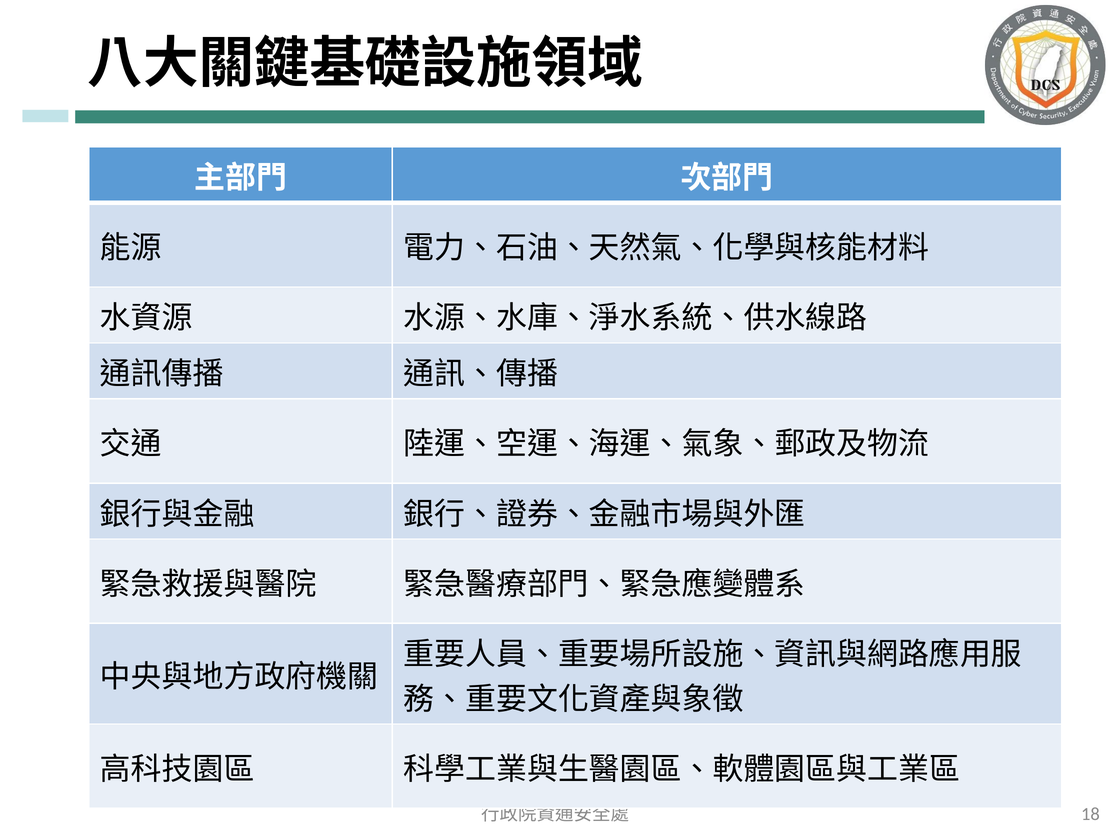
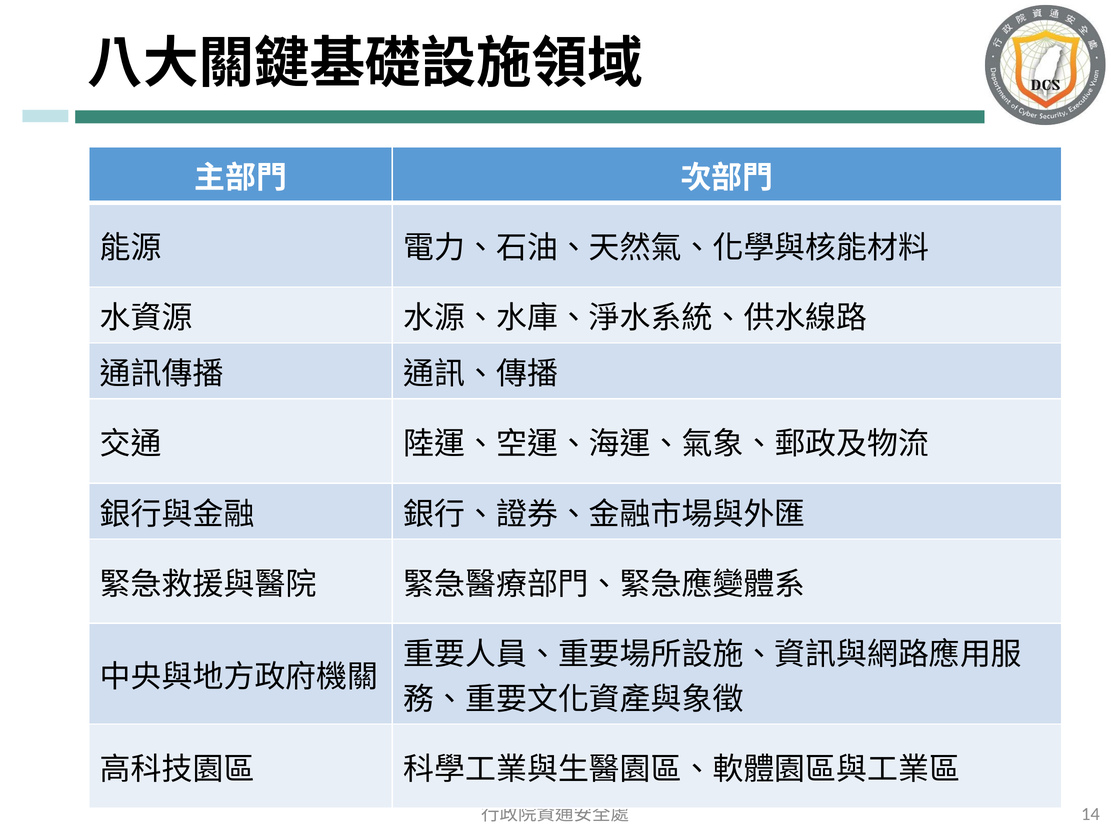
18: 18 -> 14
